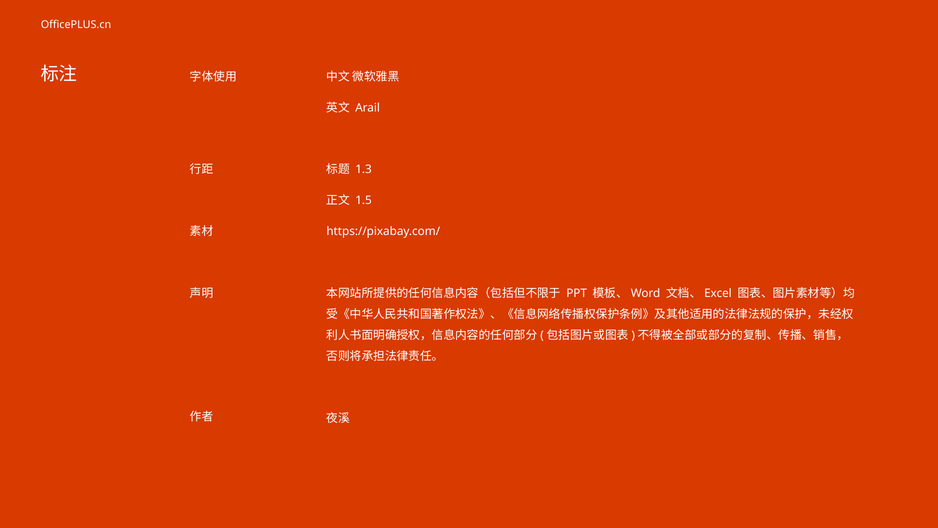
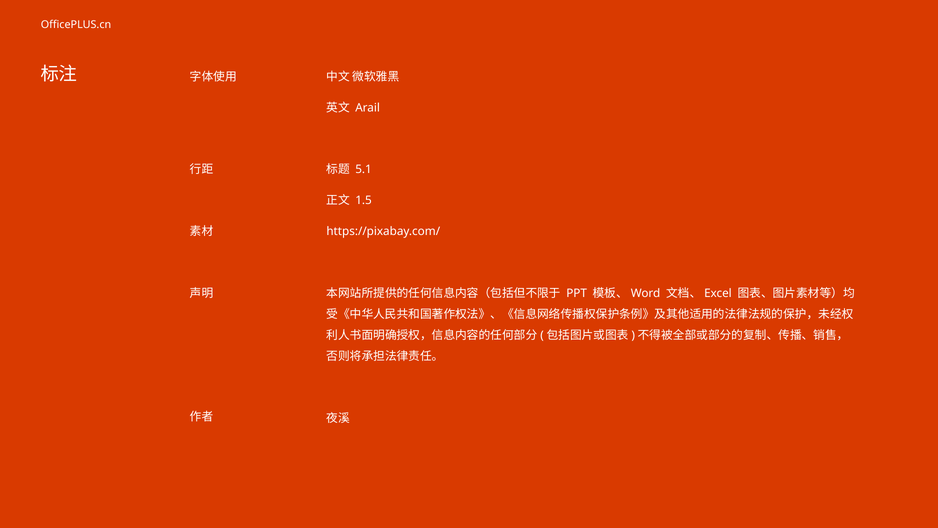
1.3: 1.3 -> 5.1
